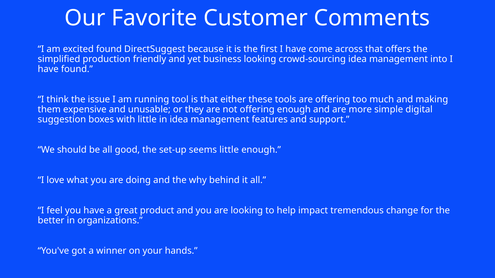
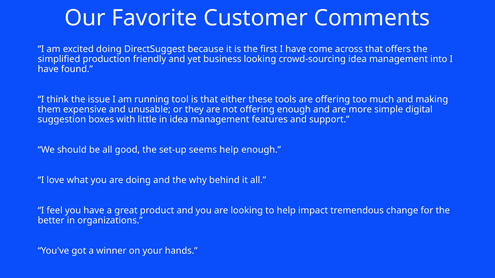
excited found: found -> doing
seems little: little -> help
